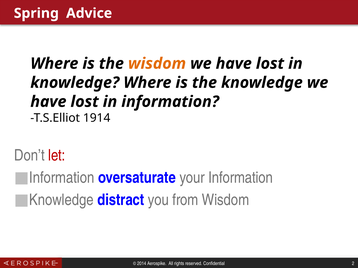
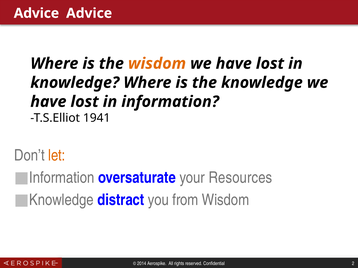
Spring at (36, 13): Spring -> Advice
1914: 1914 -> 1941
let colour: red -> orange
your Information: Information -> Resources
